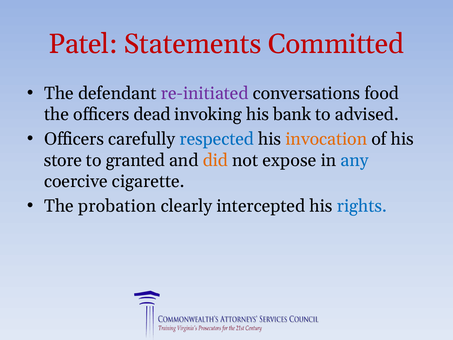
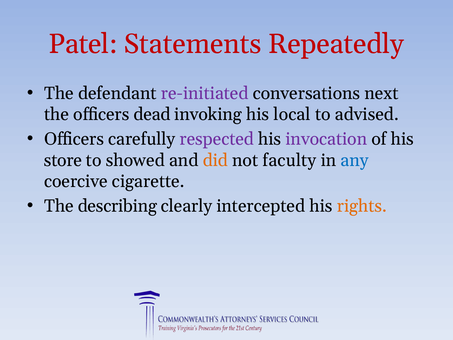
Committed: Committed -> Repeatedly
food: food -> next
bank: bank -> local
respected colour: blue -> purple
invocation colour: orange -> purple
granted: granted -> showed
expose: expose -> faculty
probation: probation -> describing
rights colour: blue -> orange
